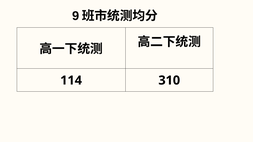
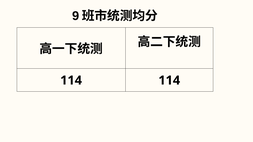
114 310: 310 -> 114
